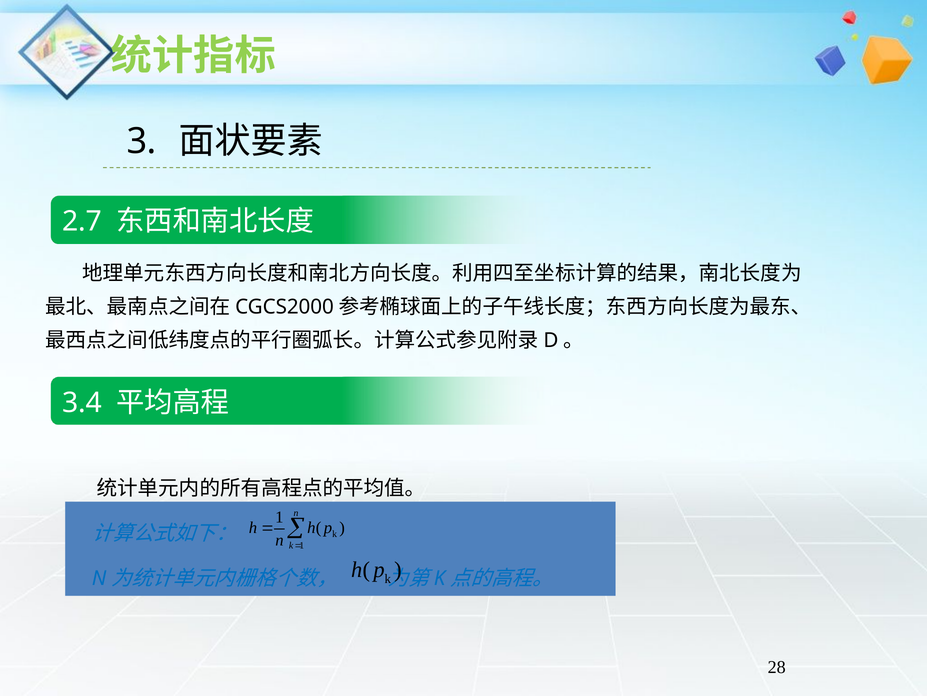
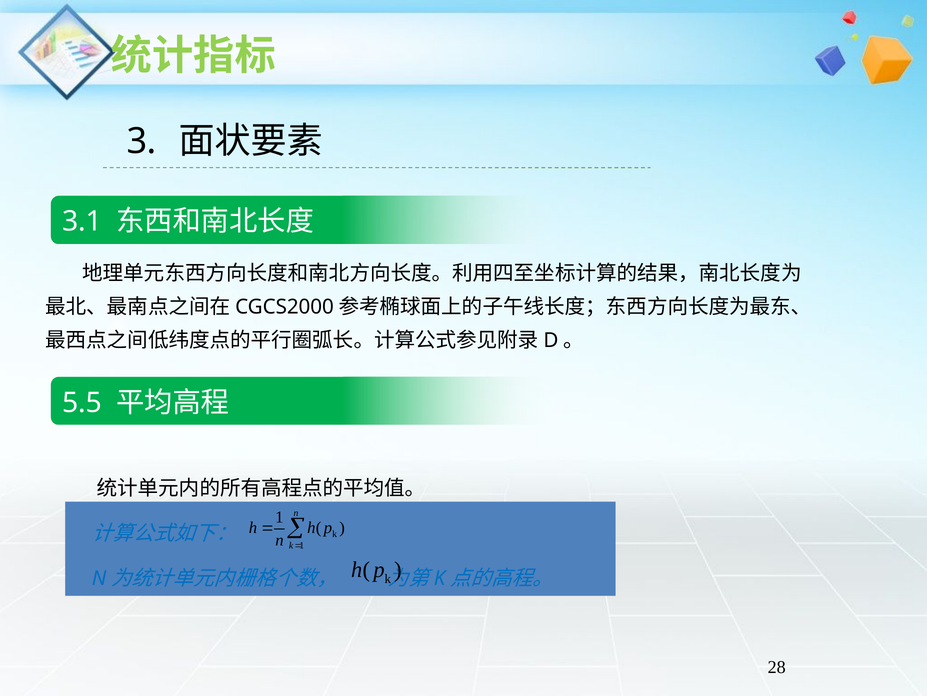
2.7: 2.7 -> 3.1
3.4: 3.4 -> 5.5
